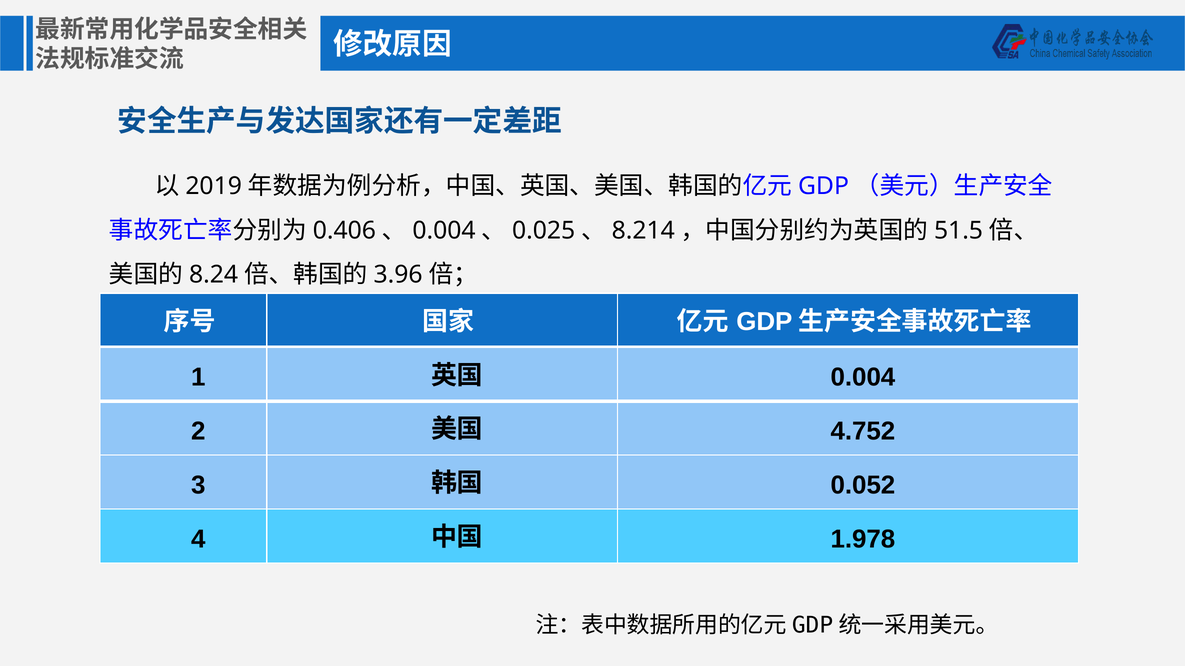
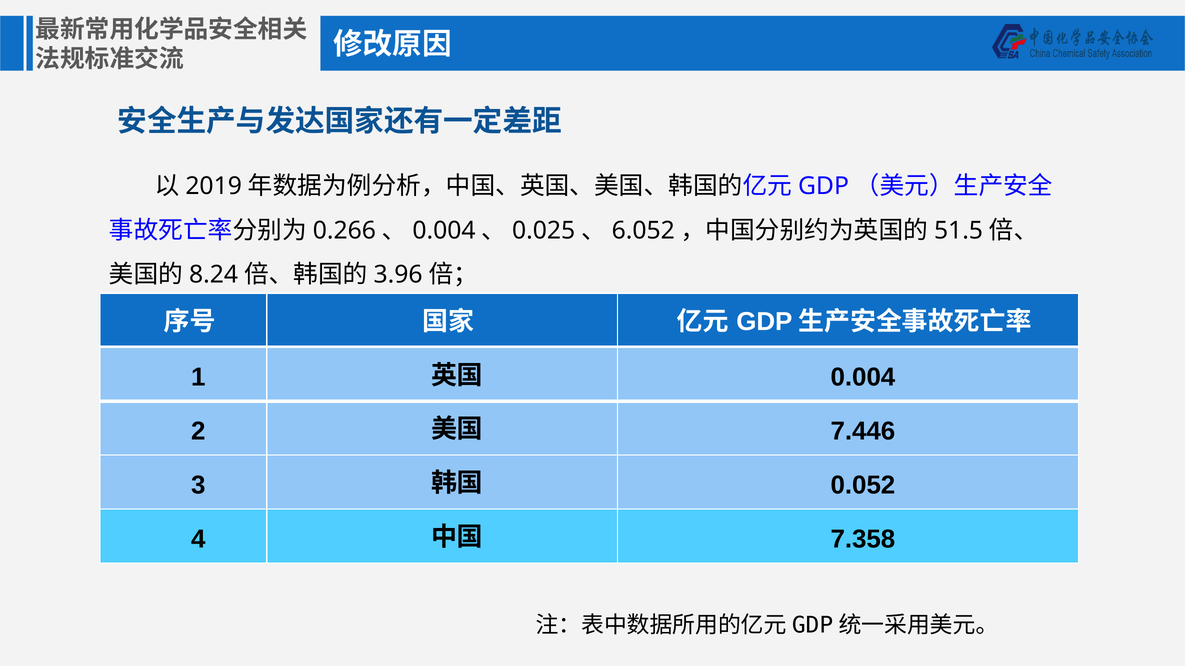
0.406: 0.406 -> 0.266
8.214: 8.214 -> 6.052
4.752: 4.752 -> 7.446
1.978: 1.978 -> 7.358
